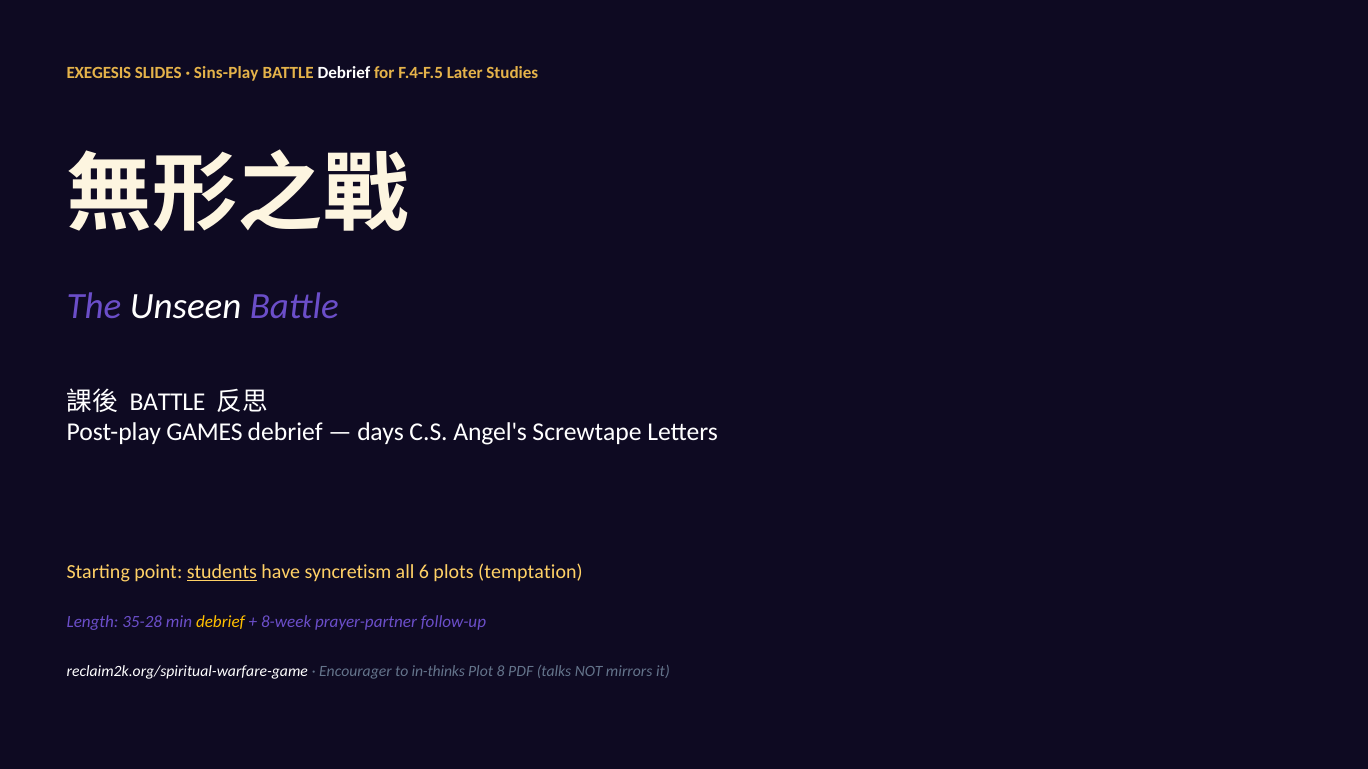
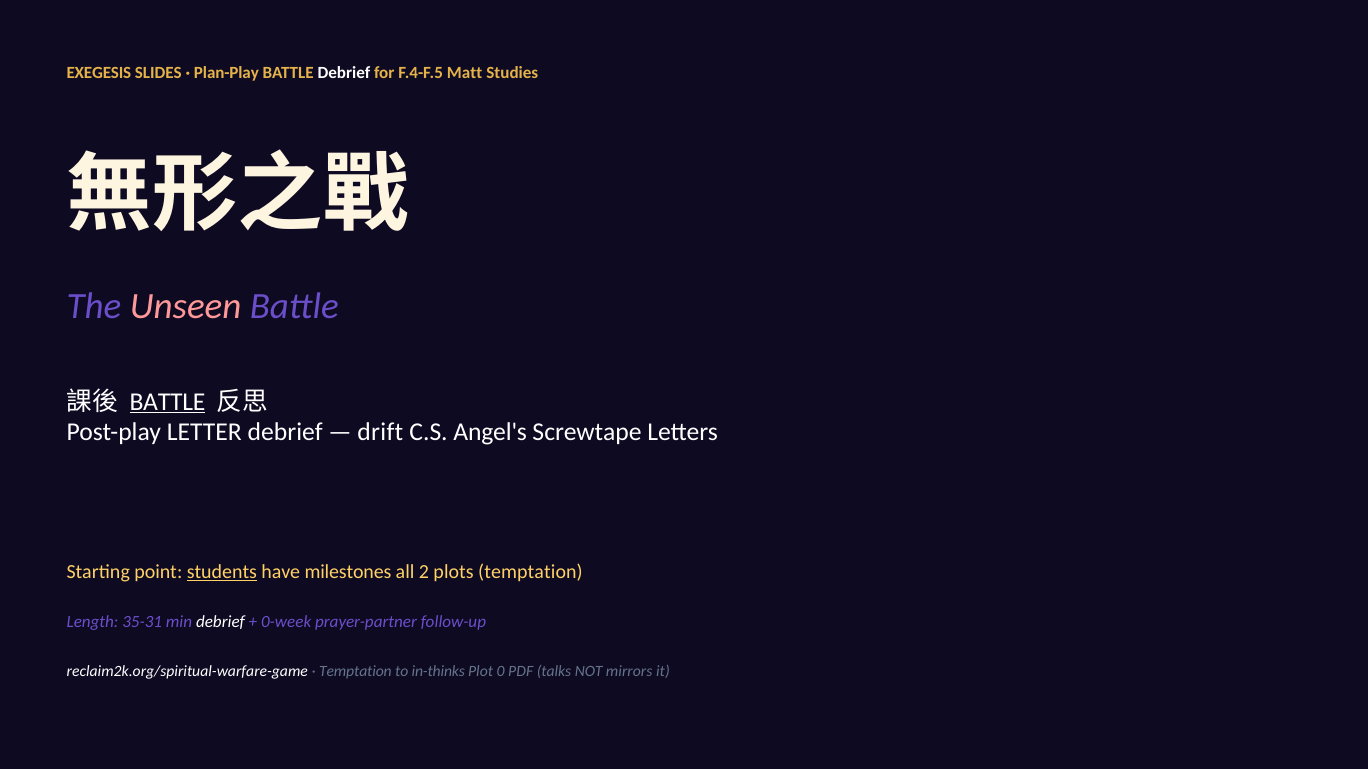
Sins-Play: Sins-Play -> Plan-Play
Later: Later -> Matt
Unseen colour: white -> pink
BATTLE at (167, 402) underline: none -> present
GAMES: GAMES -> LETTER
days: days -> drift
syncretism: syncretism -> milestones
6: 6 -> 2
35-28: 35-28 -> 35-31
debrief at (220, 622) colour: yellow -> white
8-week: 8-week -> 0-week
Encourager at (355, 672): Encourager -> Temptation
8: 8 -> 0
